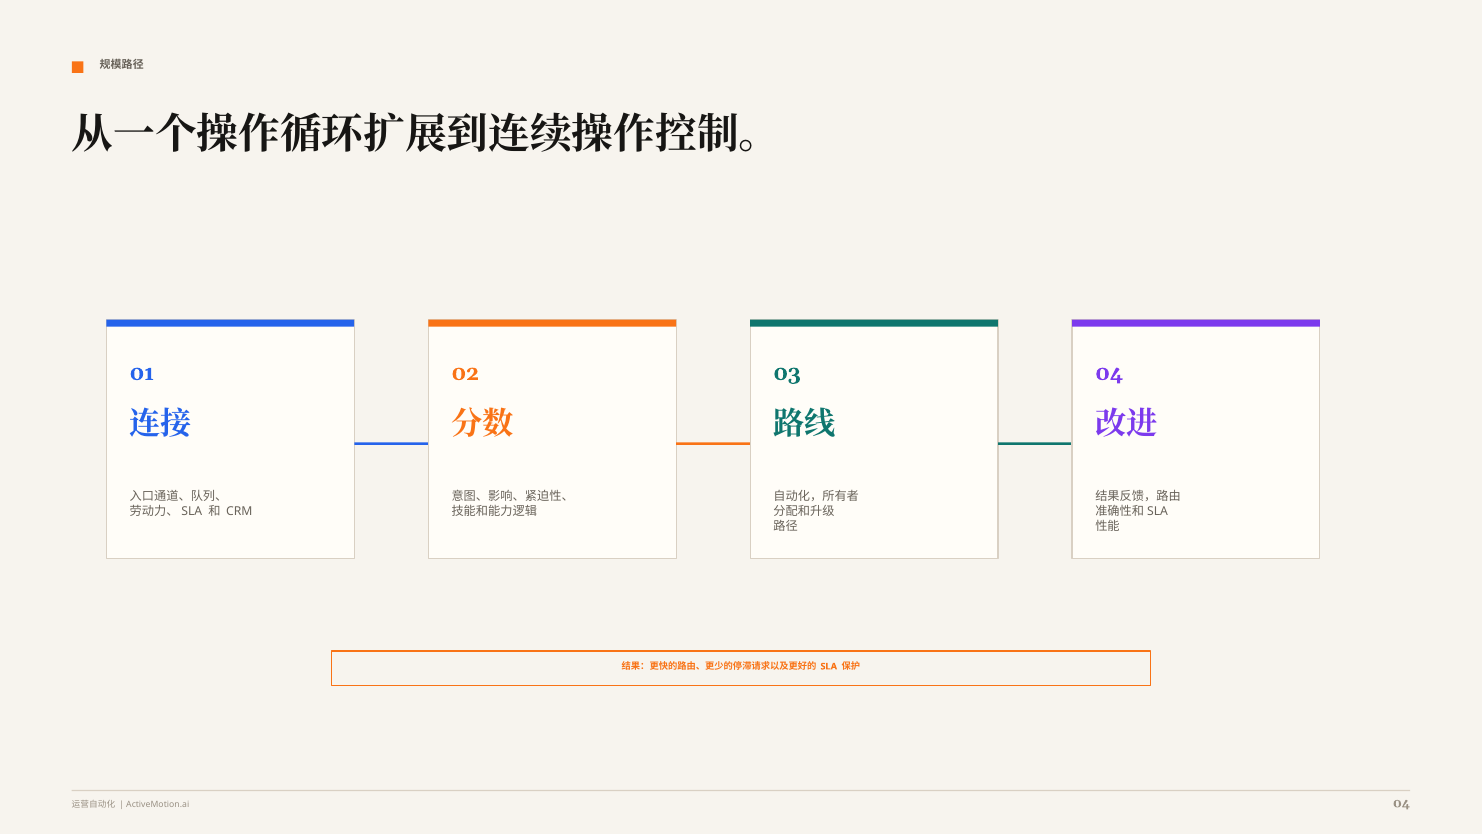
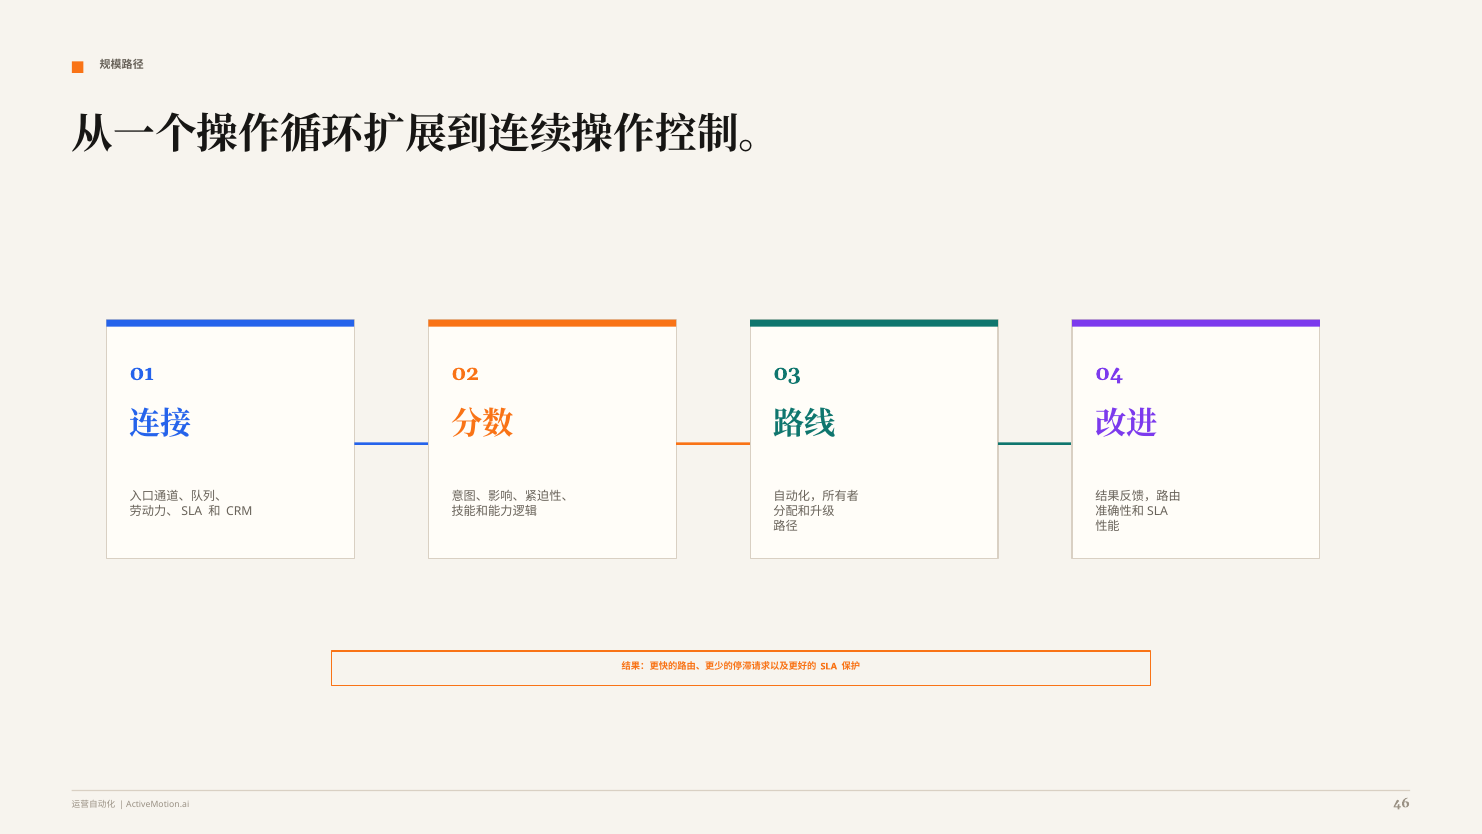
ActiveMotion.ai 04: 04 -> 46
